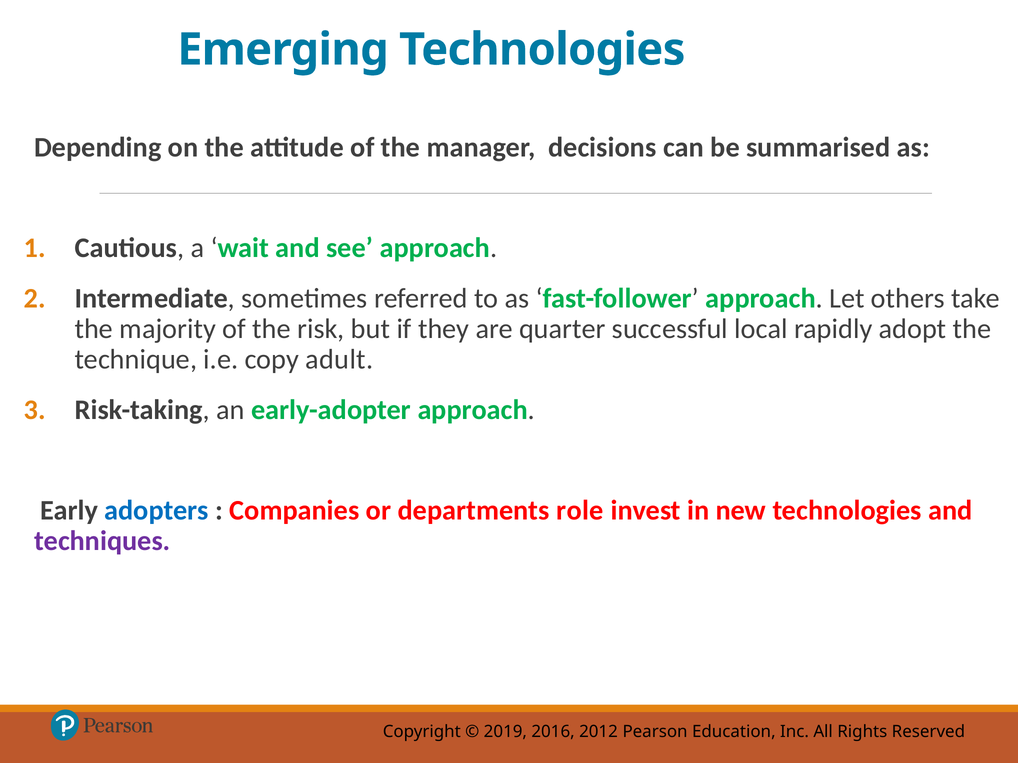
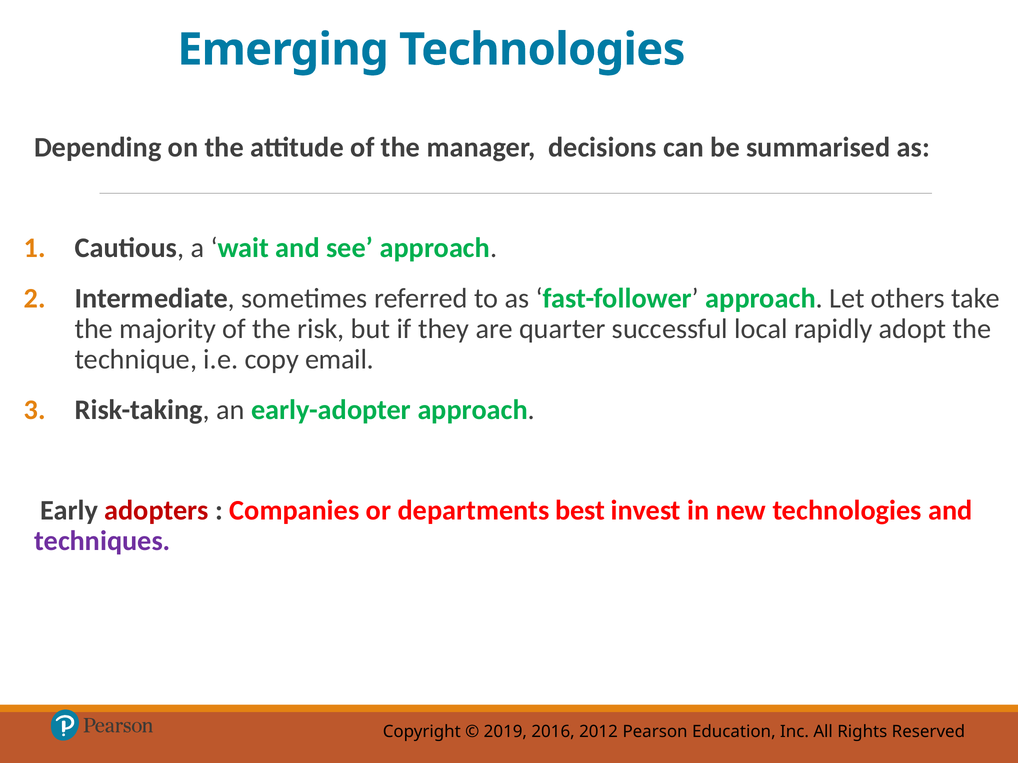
adult: adult -> email
adopters colour: blue -> red
role: role -> best
